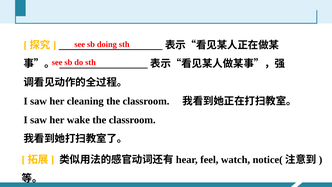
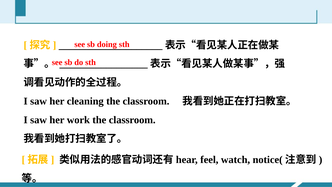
wake: wake -> work
